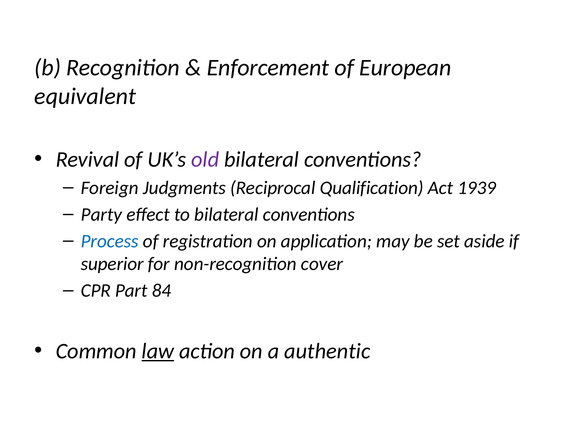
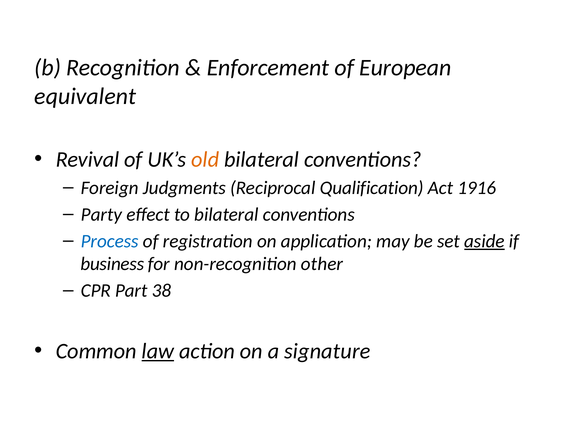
old colour: purple -> orange
1939: 1939 -> 1916
aside underline: none -> present
superior: superior -> business
cover: cover -> other
84: 84 -> 38
authentic: authentic -> signature
